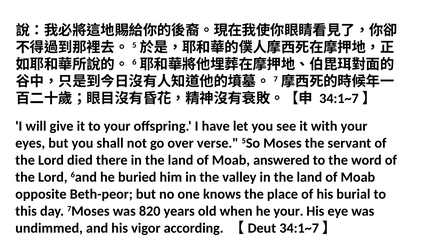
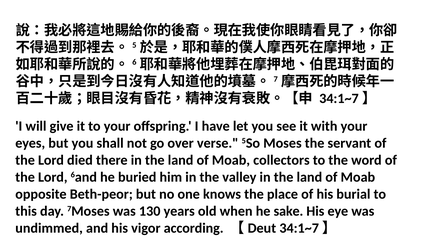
answered: answered -> collectors
820: 820 -> 130
he your: your -> sake
